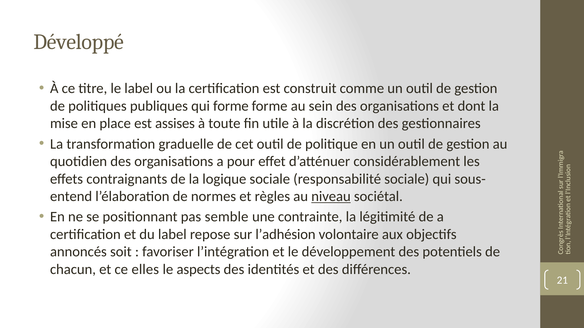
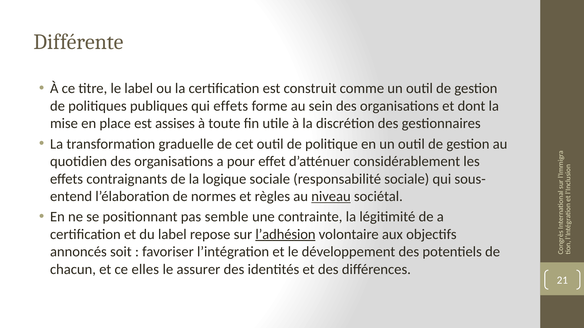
Développé: Développé -> Différente
qui forme: forme -> effets
l’adhésion underline: none -> present
aspects: aspects -> assurer
